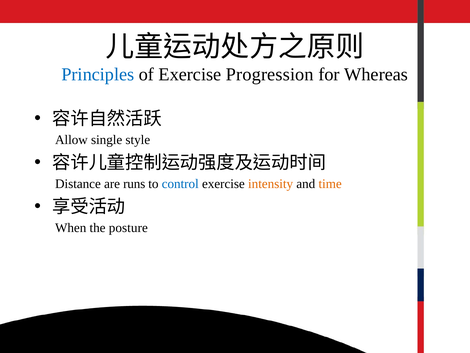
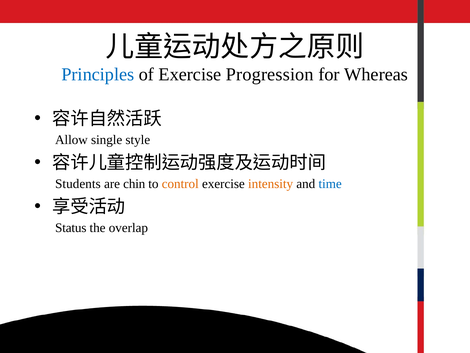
Distance: Distance -> Students
runs: runs -> chin
control colour: blue -> orange
time colour: orange -> blue
When: When -> Status
posture: posture -> overlap
